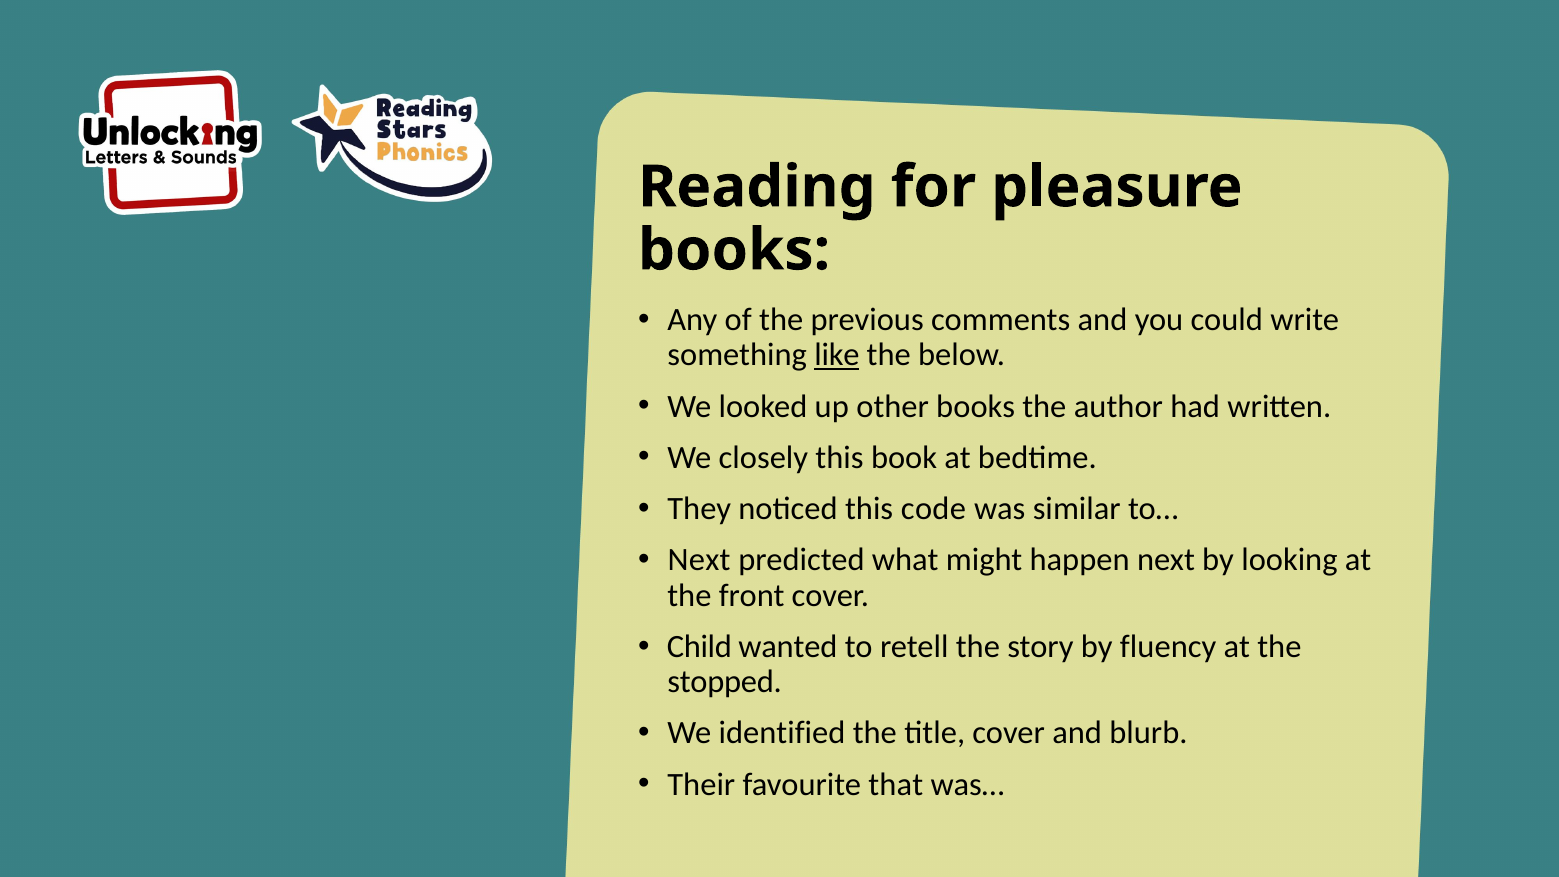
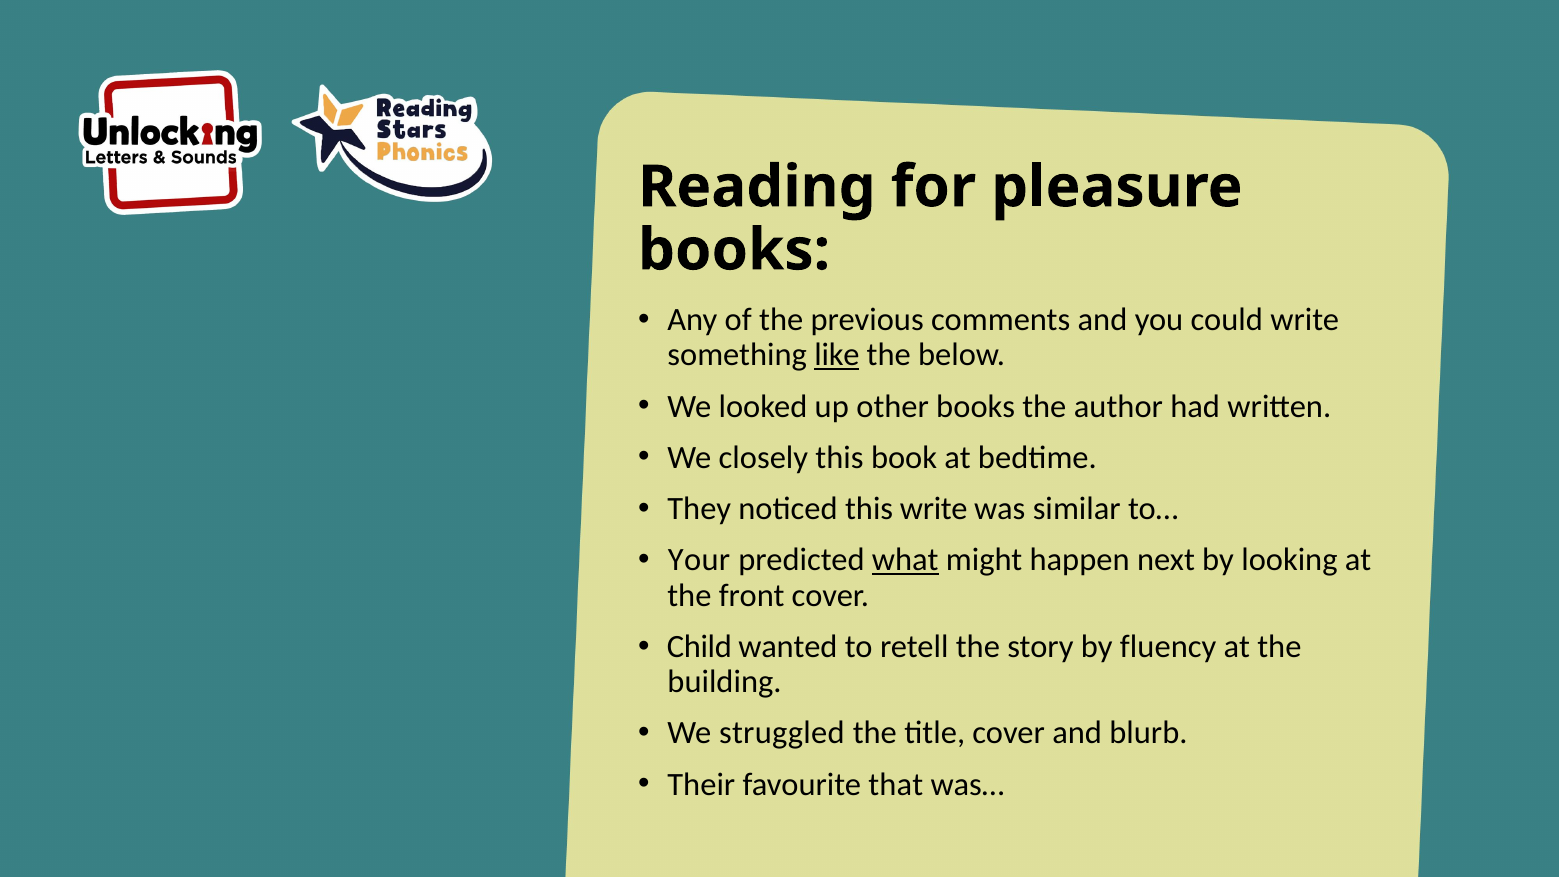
this code: code -> write
Next at (699, 560): Next -> Your
what underline: none -> present
stopped: stopped -> building
identified: identified -> struggled
